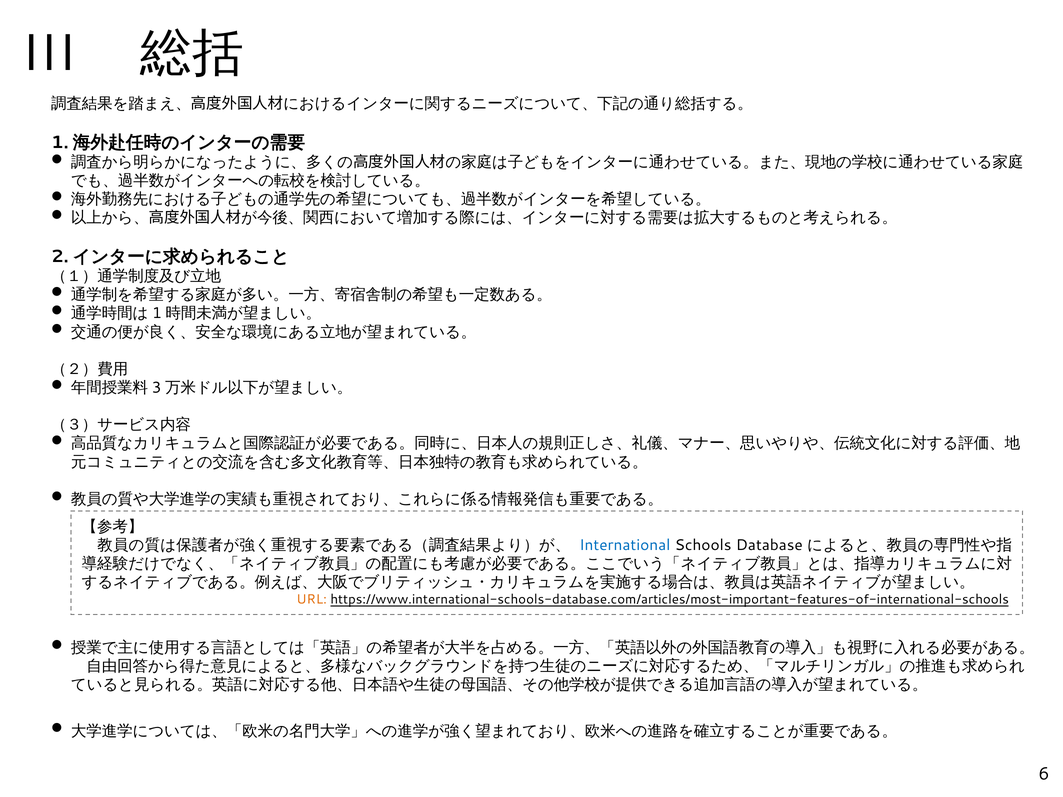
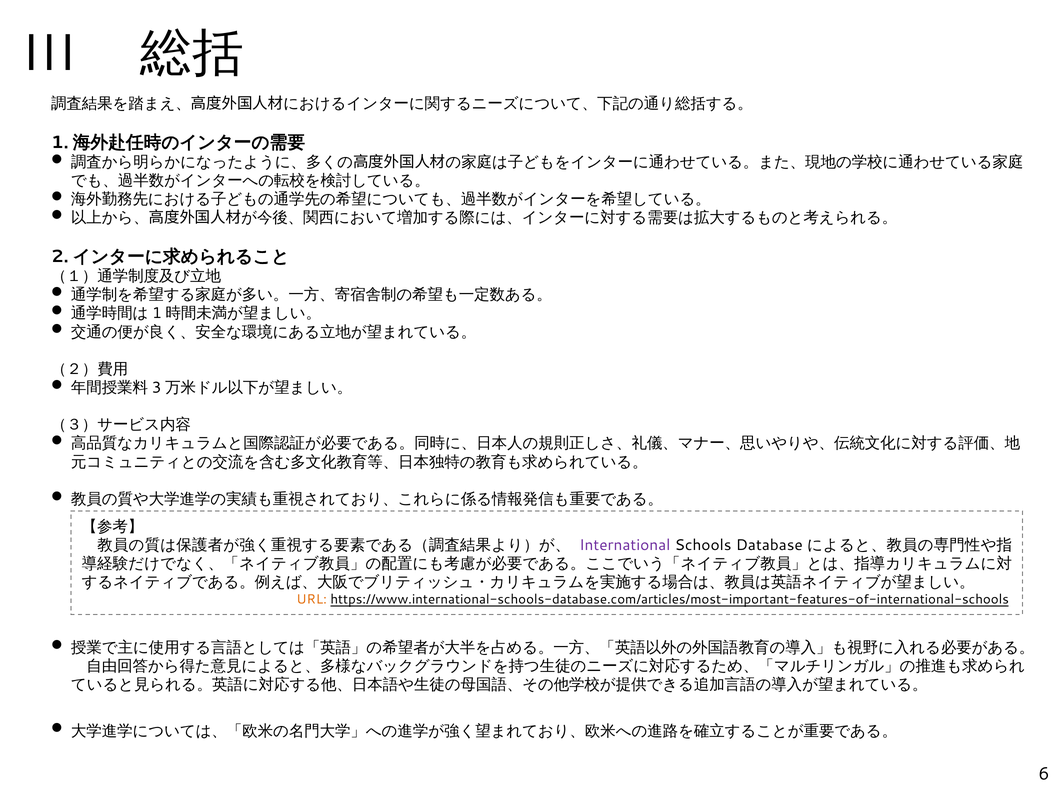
International colour: blue -> purple
